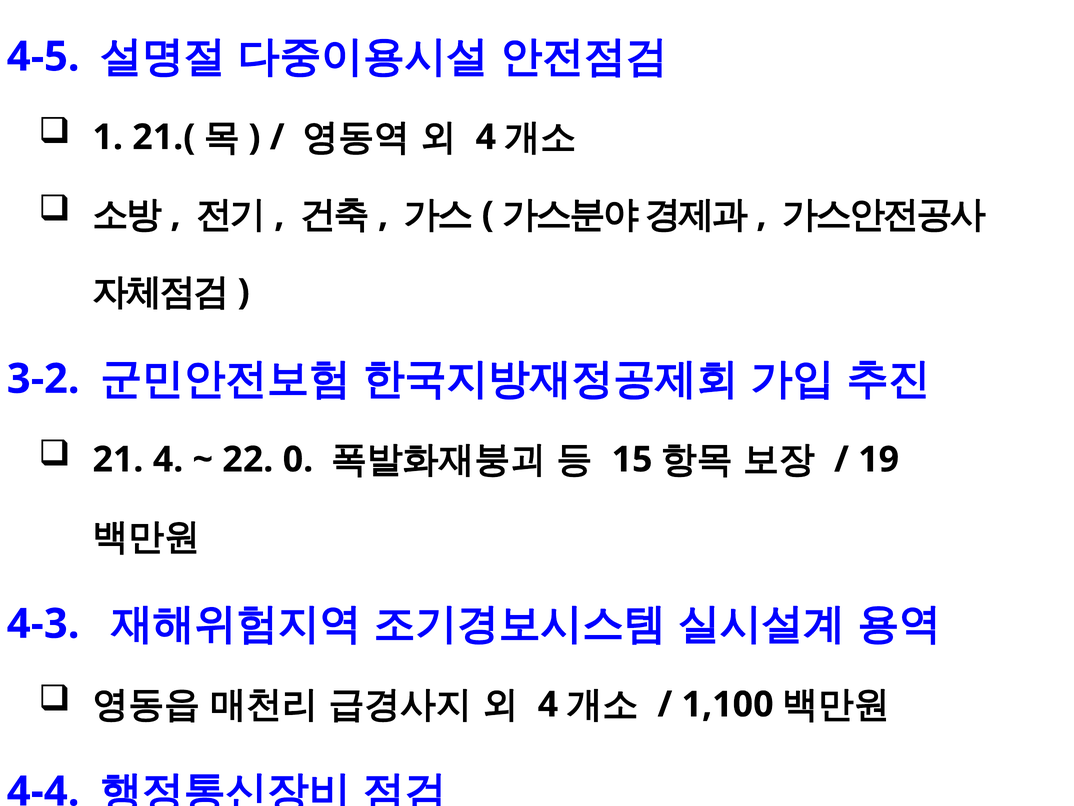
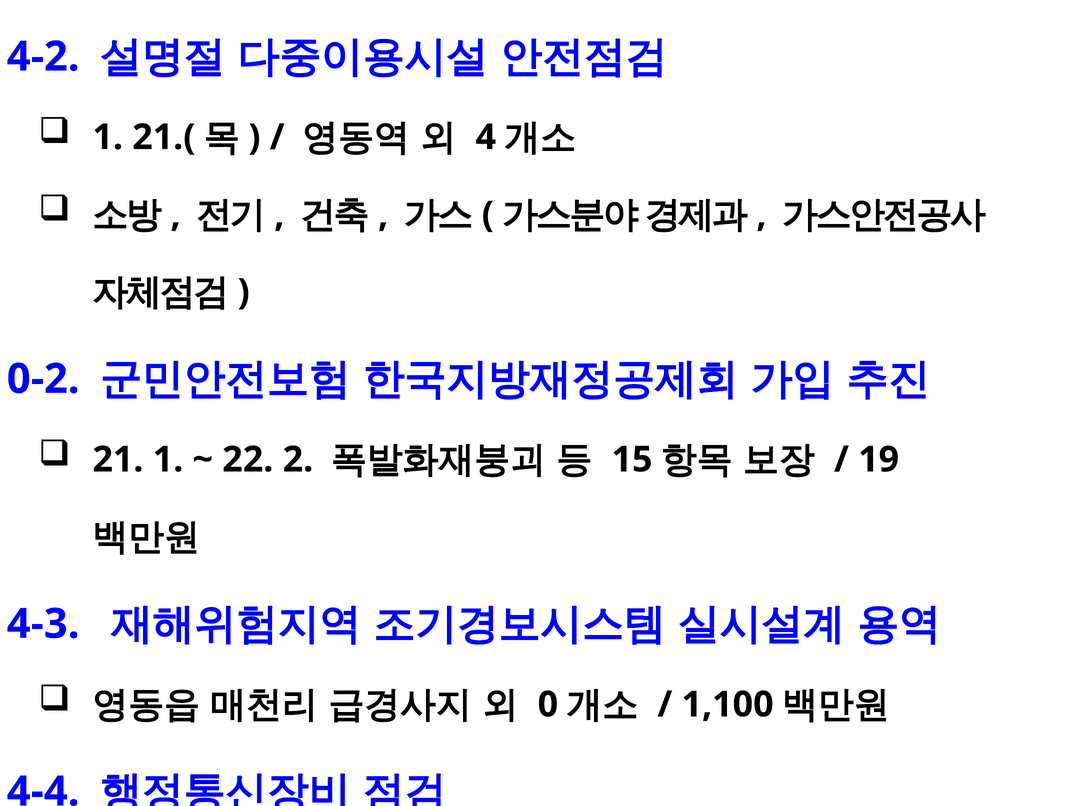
4-5: 4-5 -> 4-2
3-2: 3-2 -> 0-2
21 4: 4 -> 1
0: 0 -> 2
4 at (548, 704): 4 -> 0
